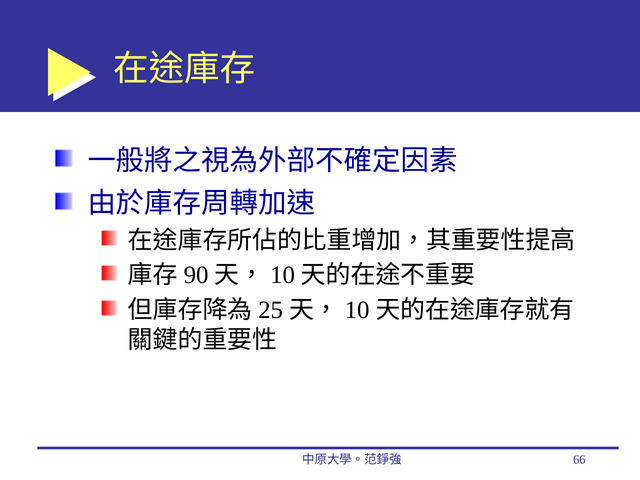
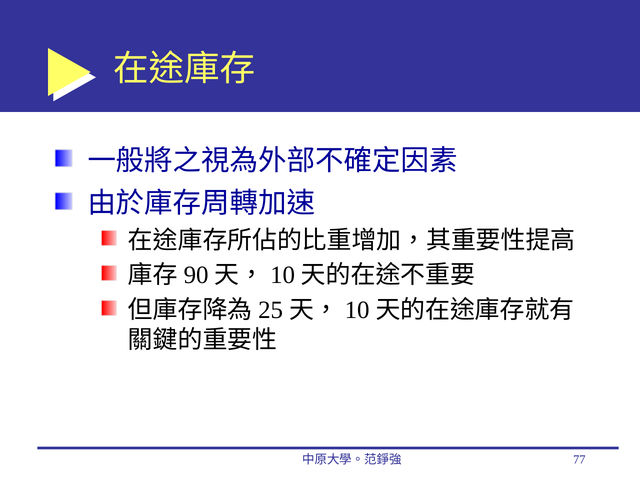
66: 66 -> 77
